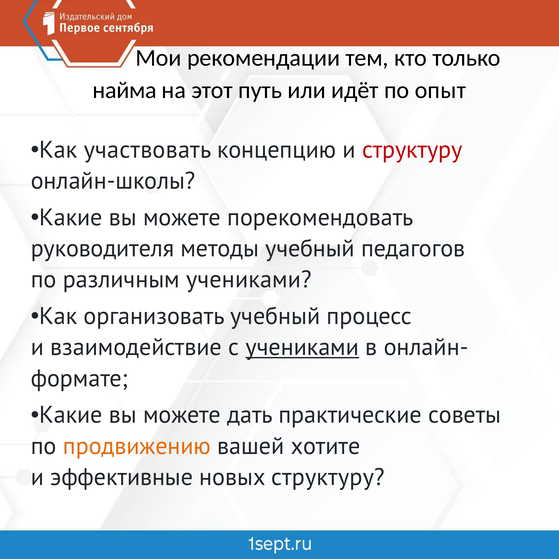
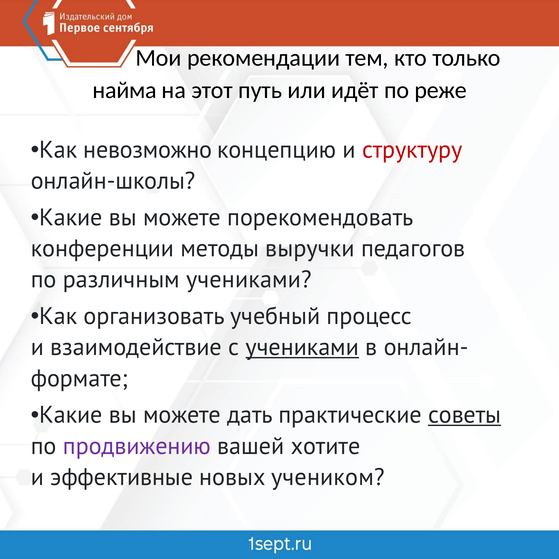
опыт: опыт -> реже
участвовать: участвовать -> невозможно
руководителя: руководителя -> конференции
методы учебный: учебный -> выручки
советы underline: none -> present
продвижению colour: orange -> purple
новых структуру: структуру -> учеником
